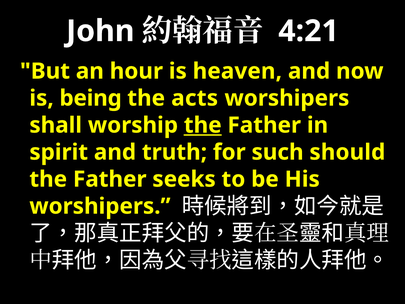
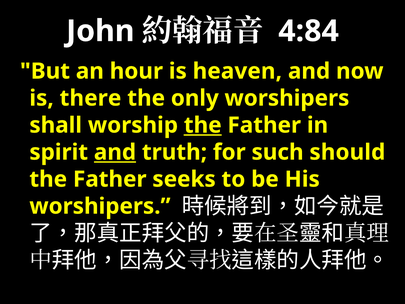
4:21: 4:21 -> 4:84
being: being -> there
acts: acts -> only
and at (115, 152) underline: none -> present
